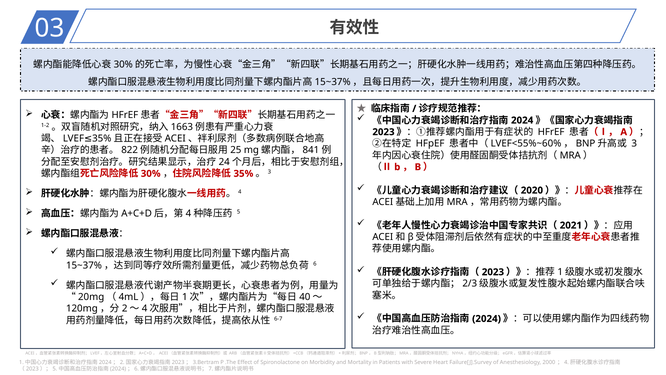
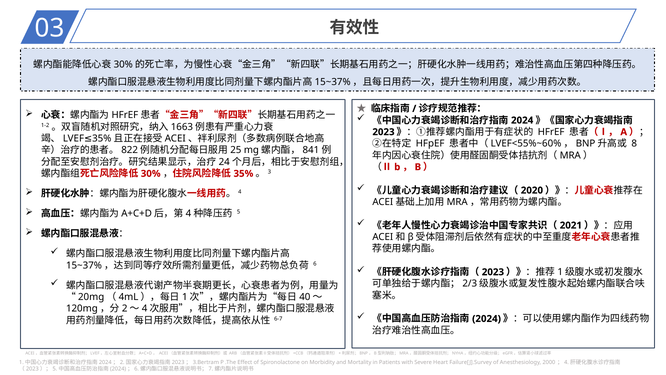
3: 3 -> 8
